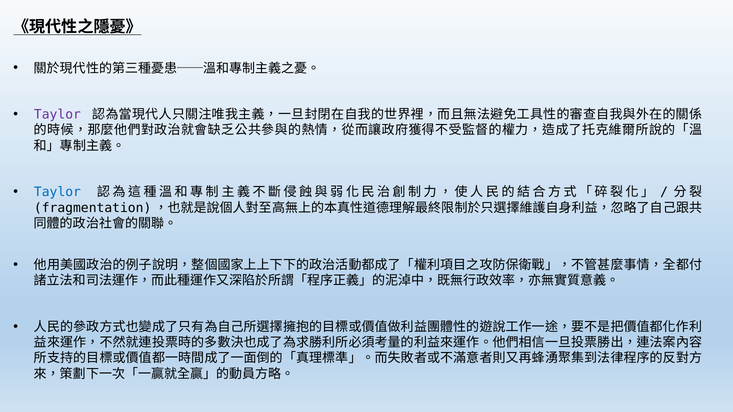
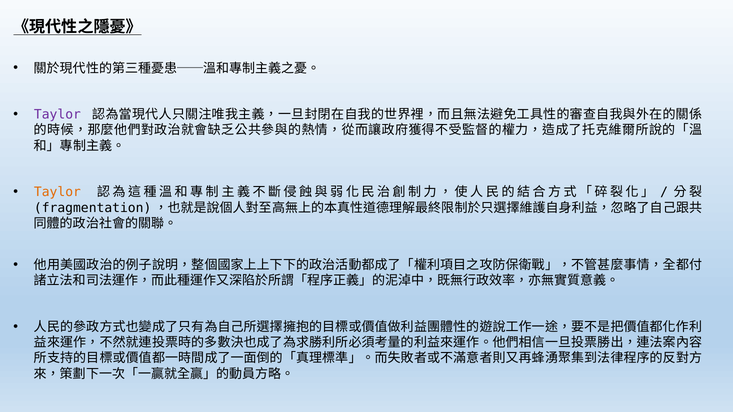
Taylor at (57, 192) colour: blue -> orange
